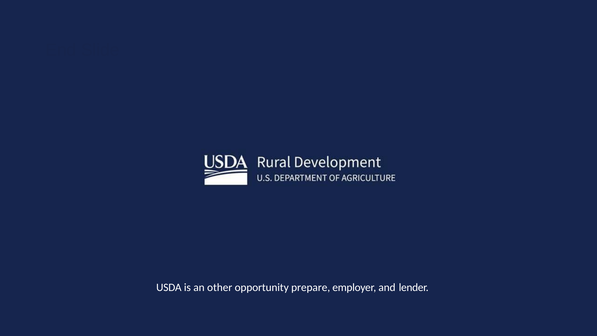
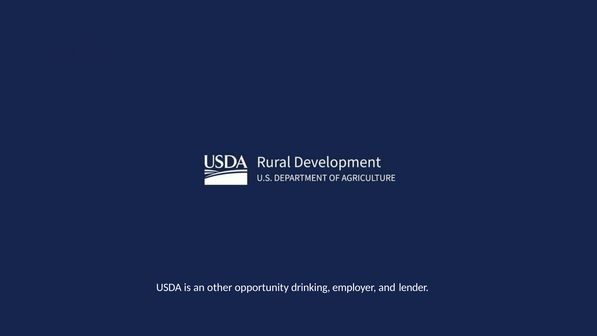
prepare: prepare -> drinking
